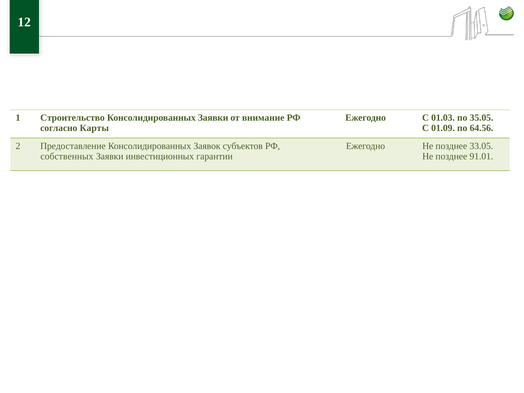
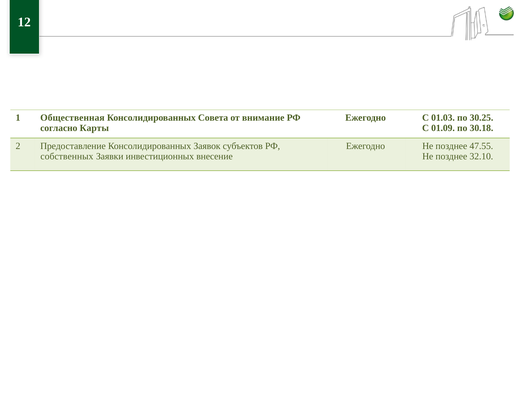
Строительство: Строительство -> Общественная
Консолидированных Заявки: Заявки -> Совета
35.05: 35.05 -> 30.25
64.56: 64.56 -> 30.18
33.05: 33.05 -> 47.55
гарантии: гарантии -> внесение
91.01: 91.01 -> 32.10
